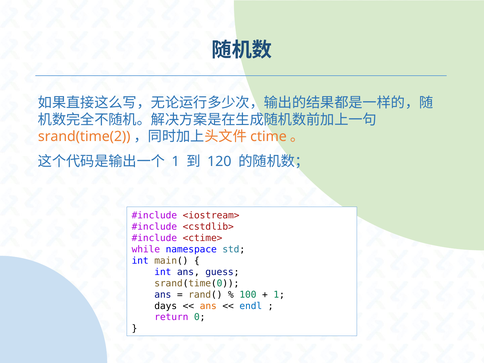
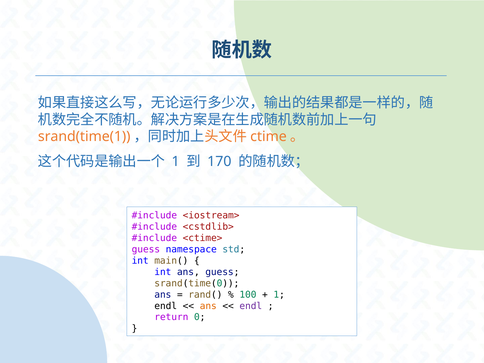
srand(time(2: srand(time(2 -> srand(time(1
120: 120 -> 170
while at (146, 249): while -> guess
days at (166, 306): days -> endl
endl at (251, 306) colour: blue -> purple
